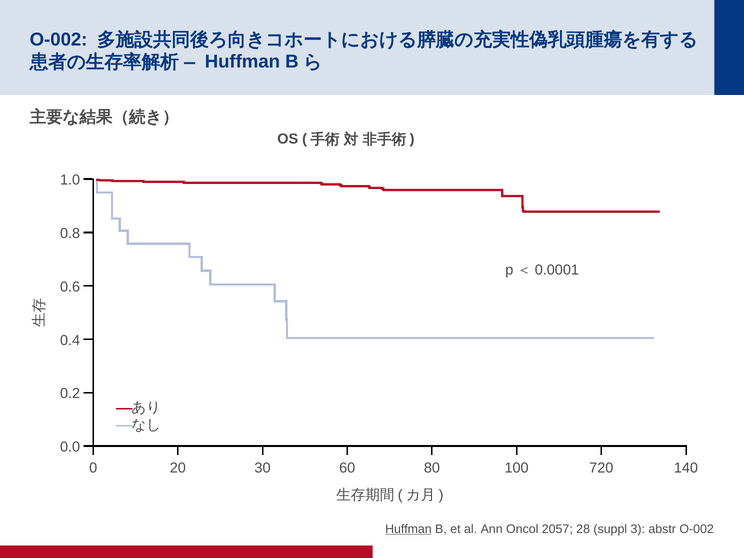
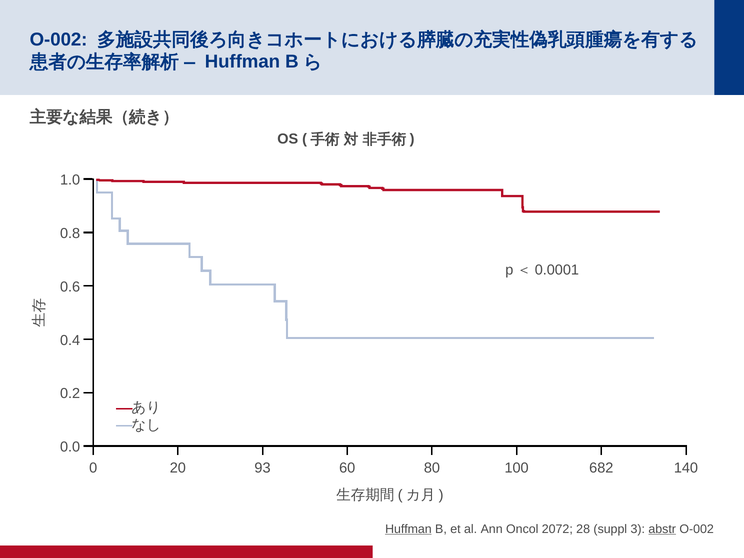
30: 30 -> 93
720: 720 -> 682
2057: 2057 -> 2072
abstr underline: none -> present
